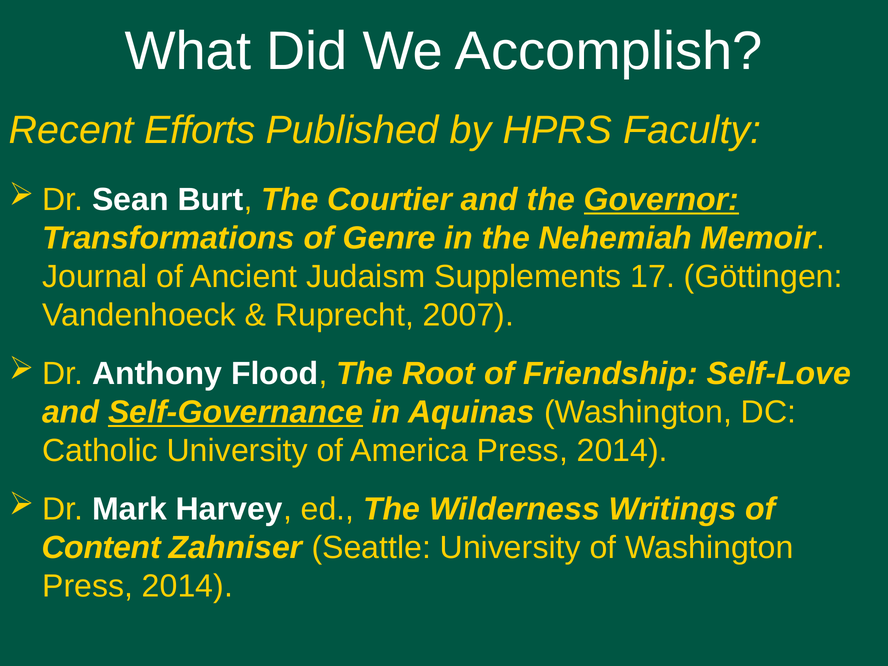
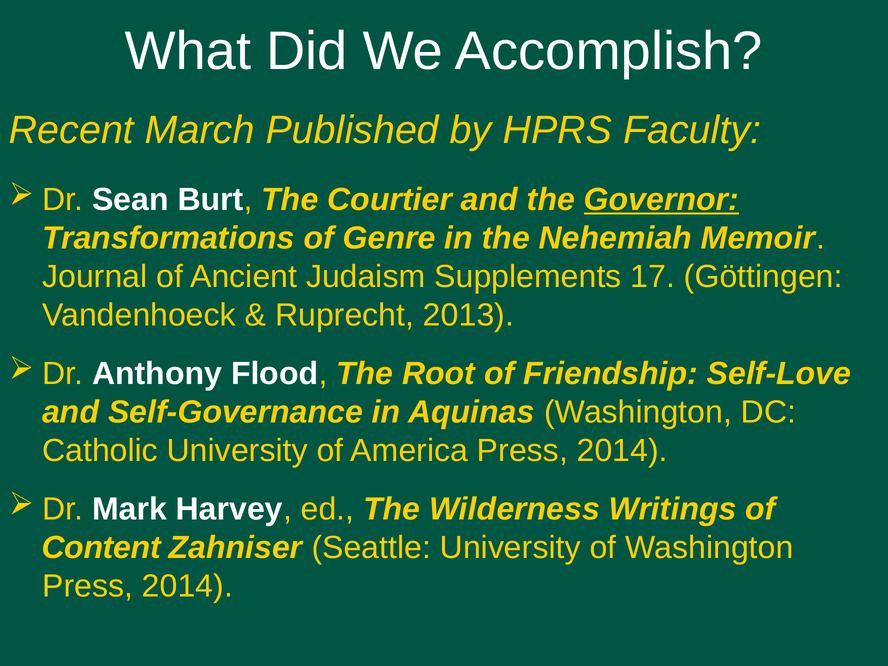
Efforts: Efforts -> March
2007: 2007 -> 2013
Self-Governance underline: present -> none
